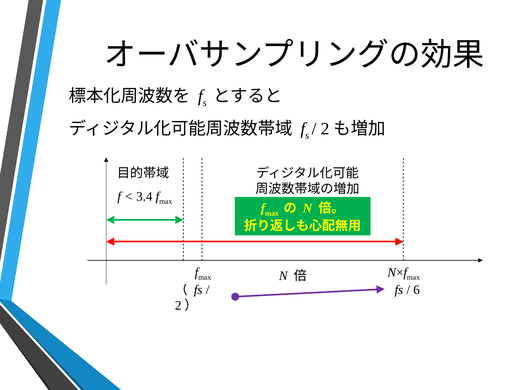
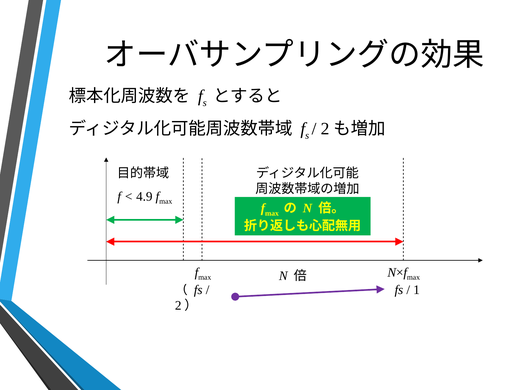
3.4: 3.4 -> 4.9
6: 6 -> 1
